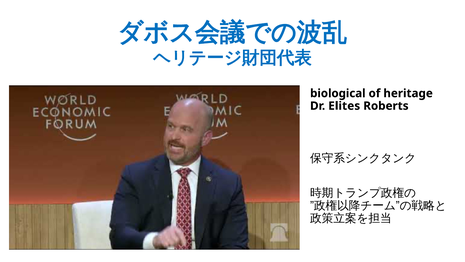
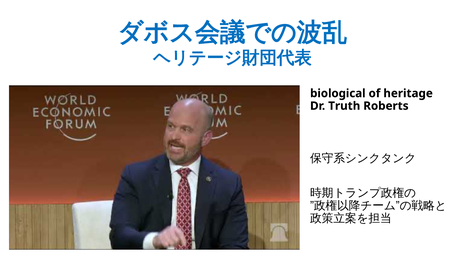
Elites: Elites -> Truth
